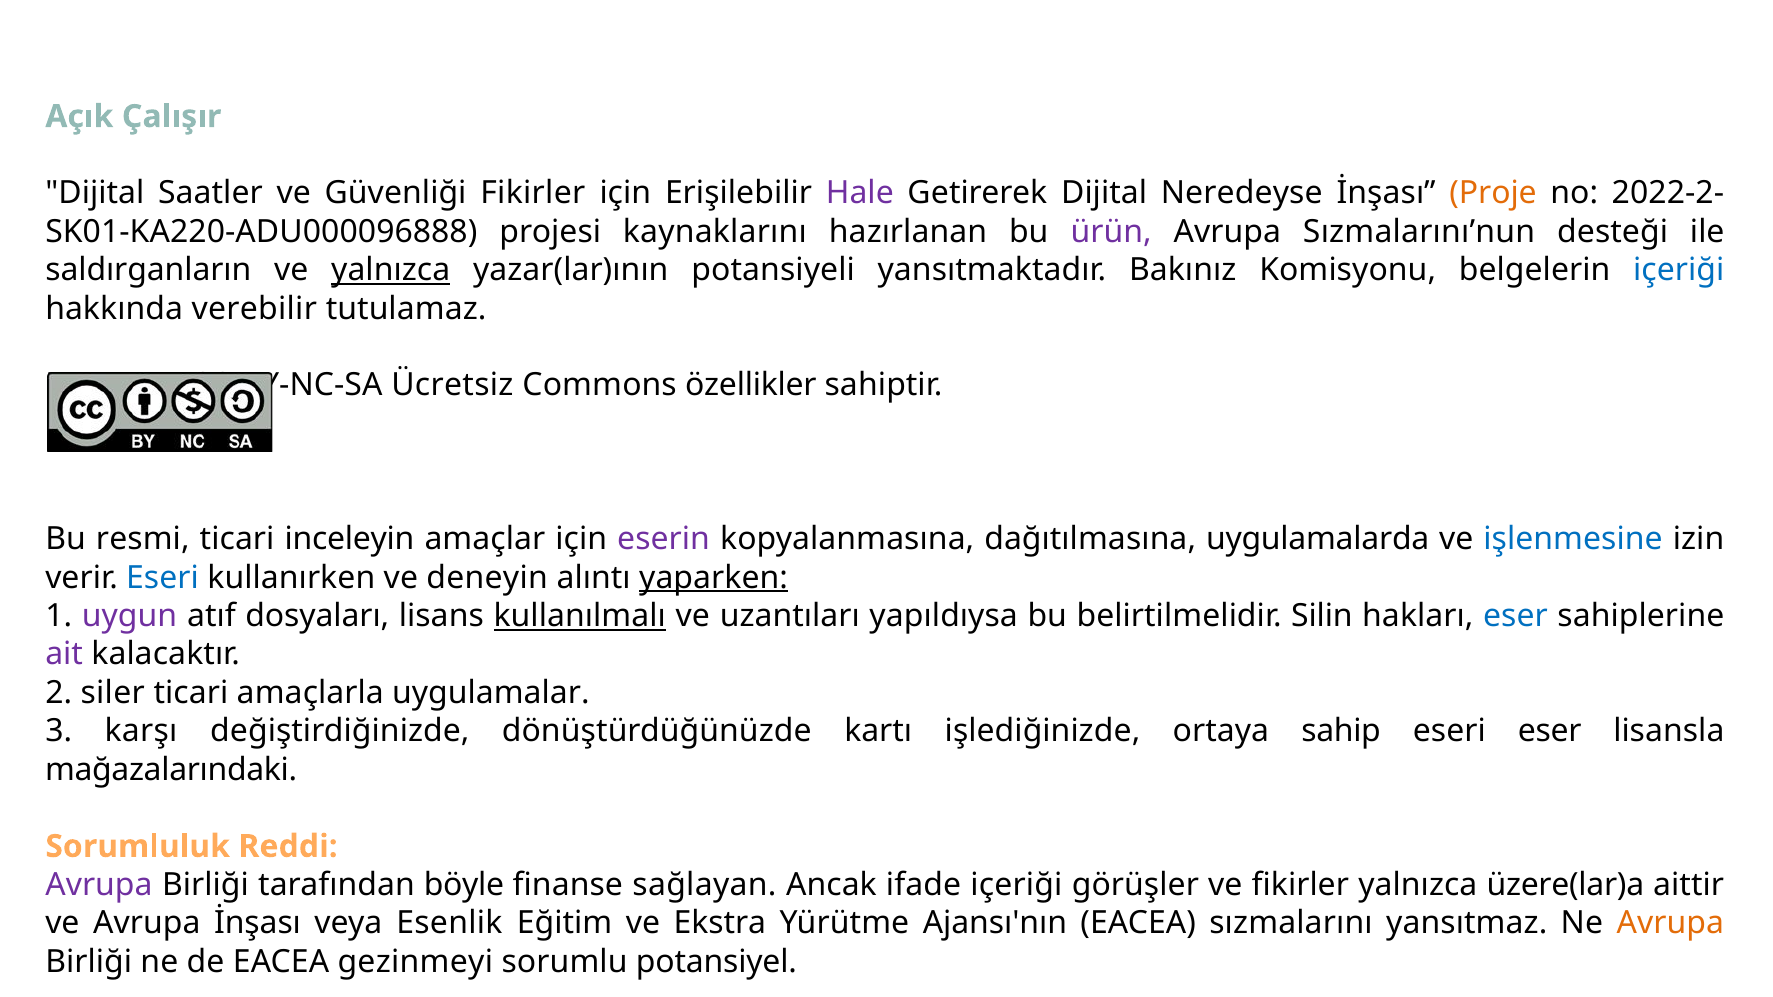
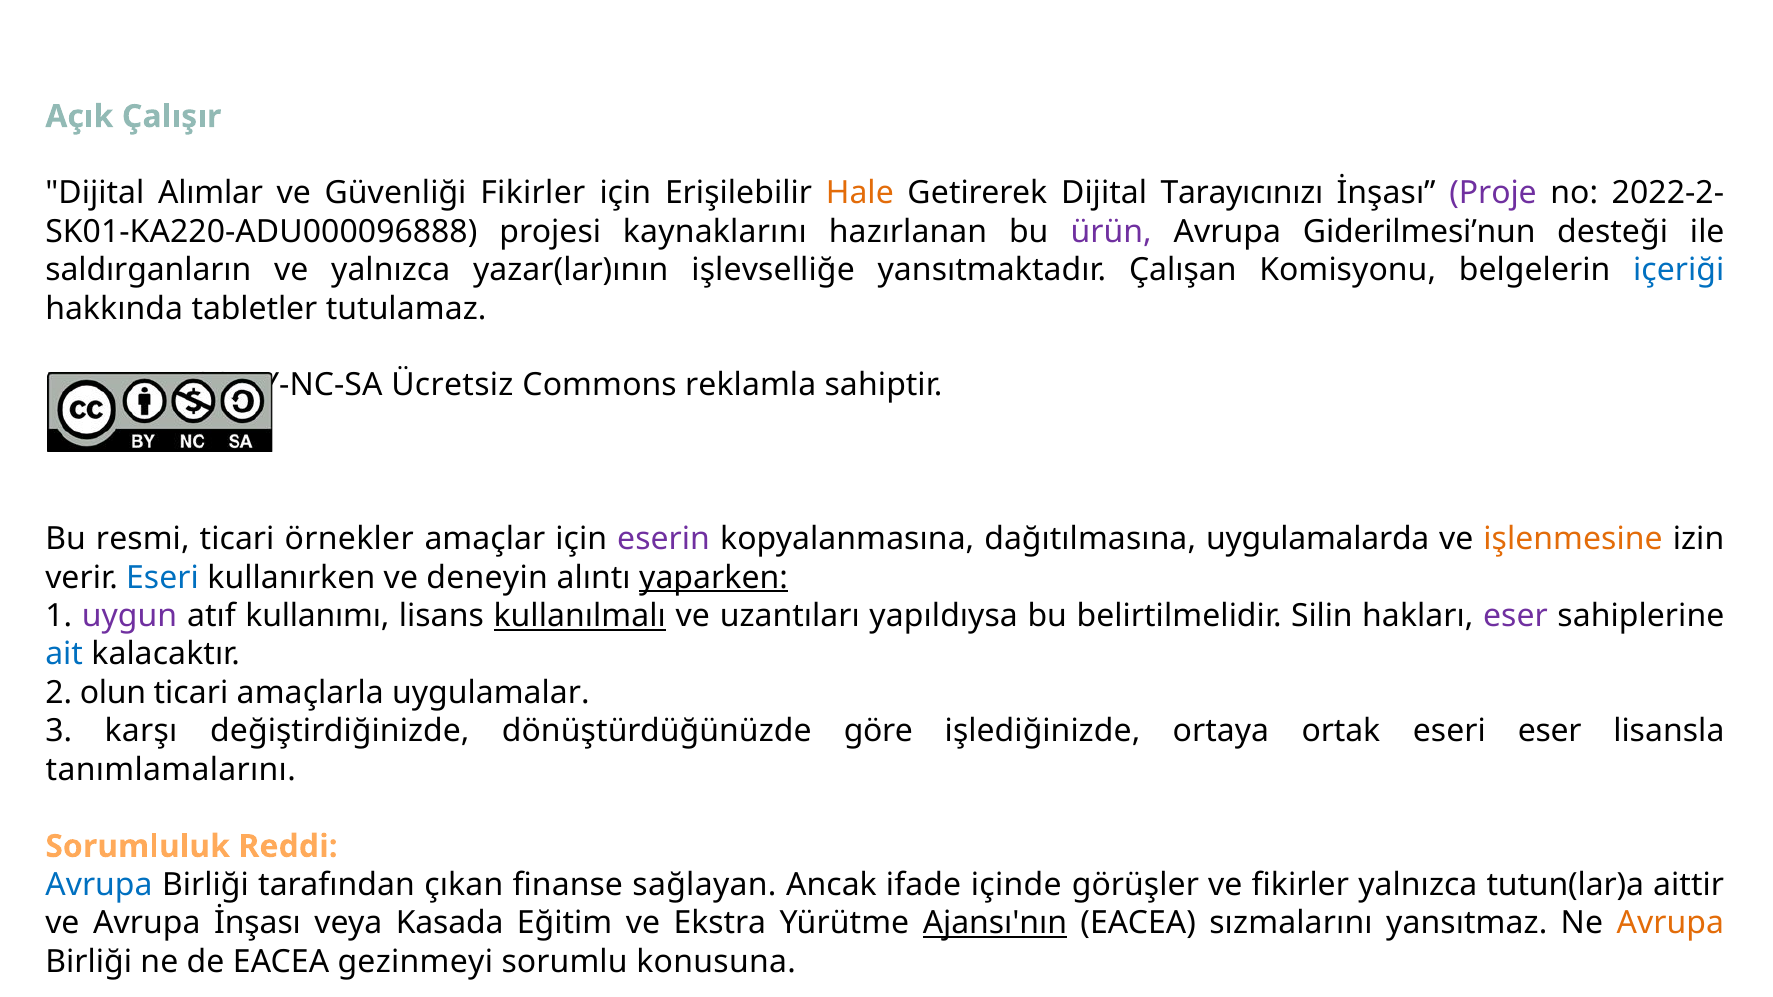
Saatler: Saatler -> Alımlar
Hale colour: purple -> orange
Neredeyse: Neredeyse -> Tarayıcınızı
Proje colour: orange -> purple
Sızmalarını’nun: Sızmalarını’nun -> Giderilmesi’nun
yalnızca at (391, 270) underline: present -> none
potansiyeli: potansiyeli -> işlevselliğe
Bakınız: Bakınız -> Çalışan
verebilir: verebilir -> tabletler
özellikler: özellikler -> reklamla
inceleyin: inceleyin -> örnekler
işlenmesine colour: blue -> orange
dosyaları: dosyaları -> kullanımı
eser at (1515, 616) colour: blue -> purple
ait colour: purple -> blue
siler: siler -> olun
kartı: kartı -> göre
sahip: sahip -> ortak
mağazalarındaki: mağazalarındaki -> tanımlamalarını
Avrupa at (99, 885) colour: purple -> blue
böyle: böyle -> çıkan
ifade içeriği: içeriği -> içinde
üzere(lar)a: üzere(lar)a -> tutun(lar)a
Esenlik: Esenlik -> Kasada
Ajansı'nın underline: none -> present
potansiyel: potansiyel -> konusuna
